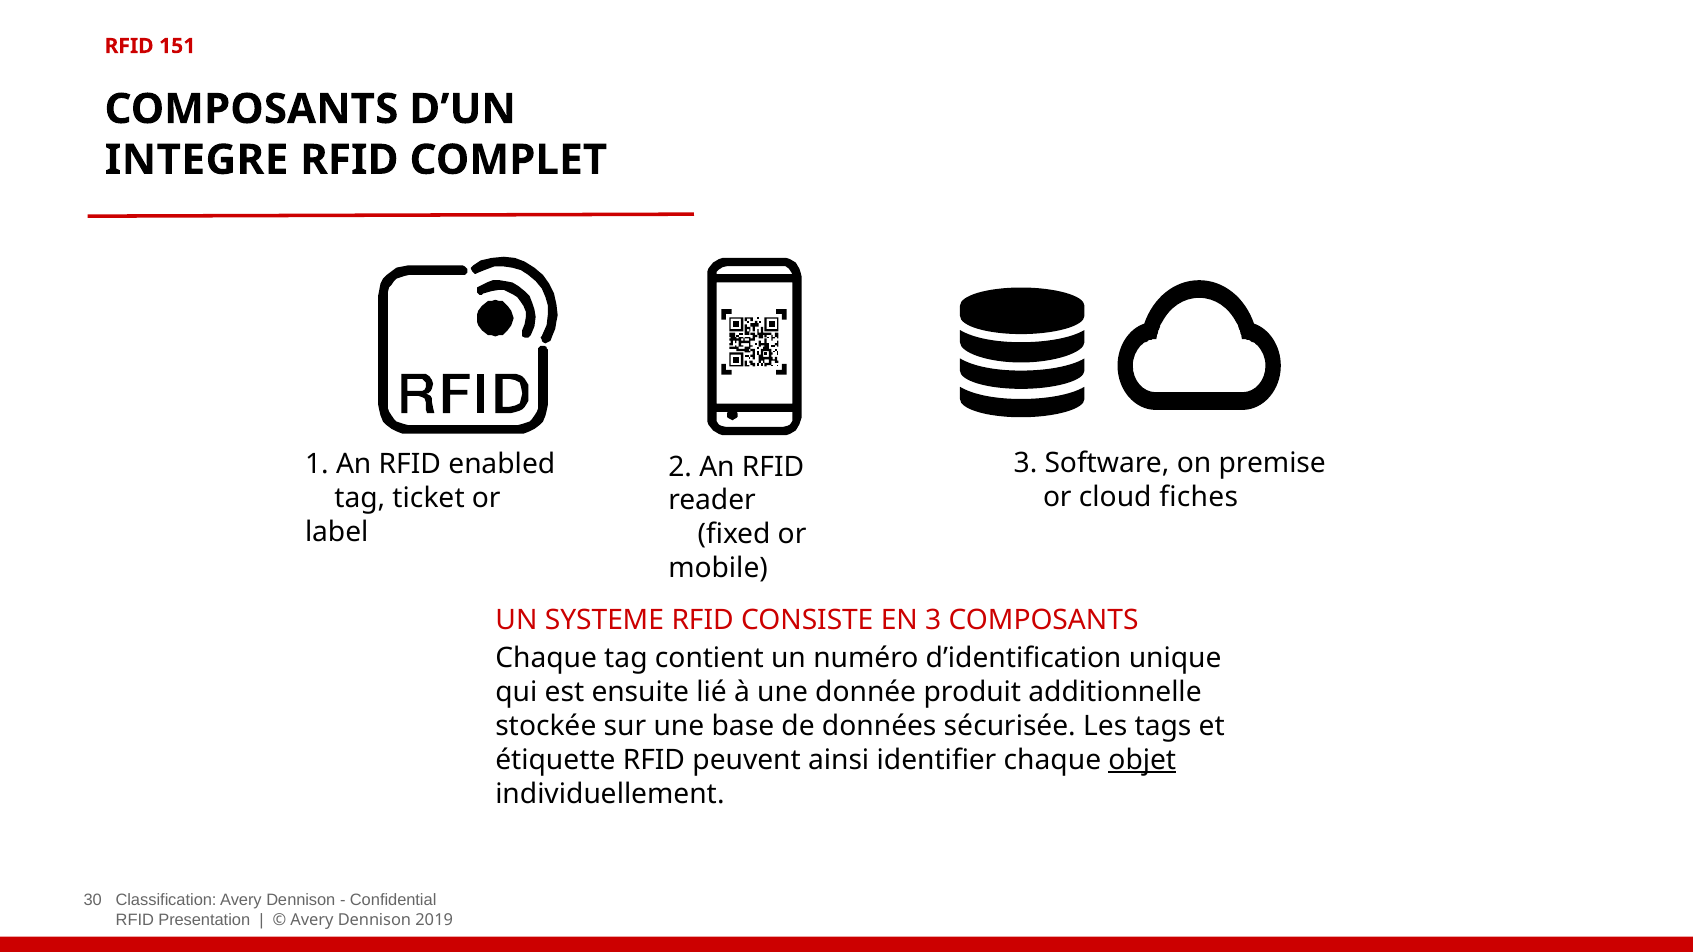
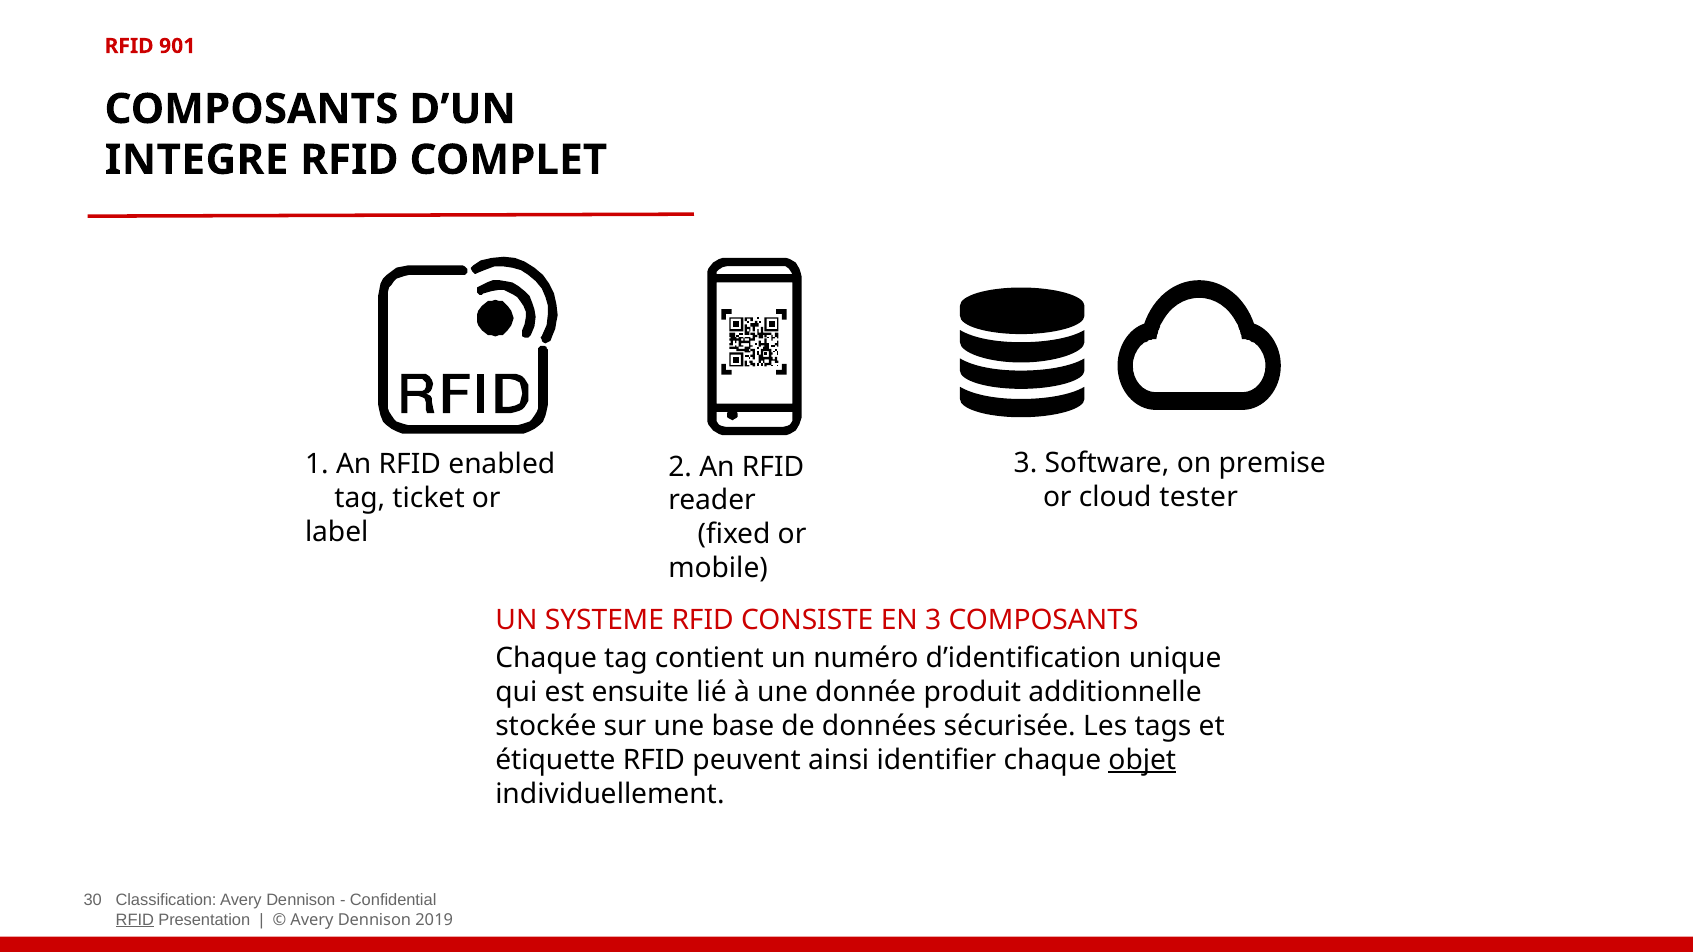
151: 151 -> 901
fiches: fiches -> tester
RFID at (135, 920) underline: none -> present
